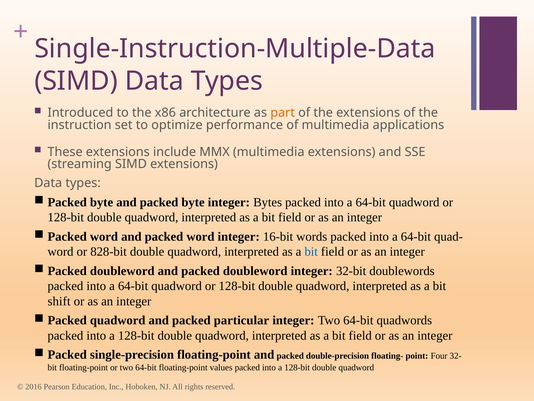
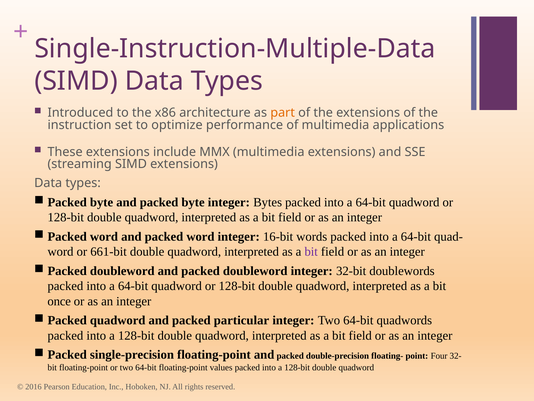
828-bit: 828-bit -> 661-bit
bit at (311, 251) colour: blue -> purple
shift: shift -> once
